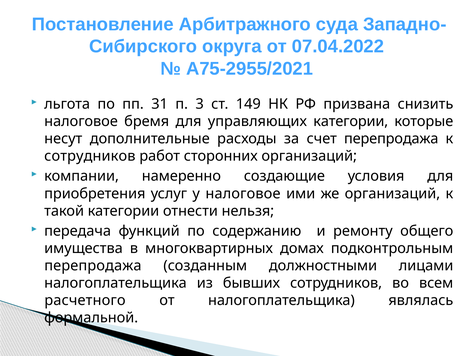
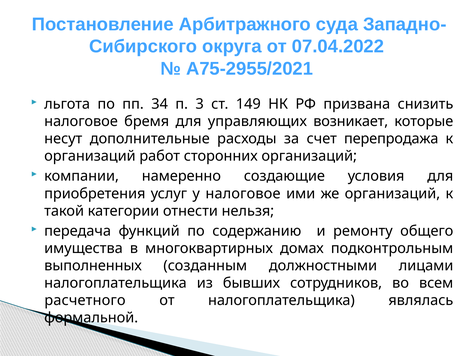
31: 31 -> 34
управляющих категории: категории -> возникает
сотрудников at (90, 156): сотрудников -> организаций
перепродажа at (93, 266): перепродажа -> выполненных
